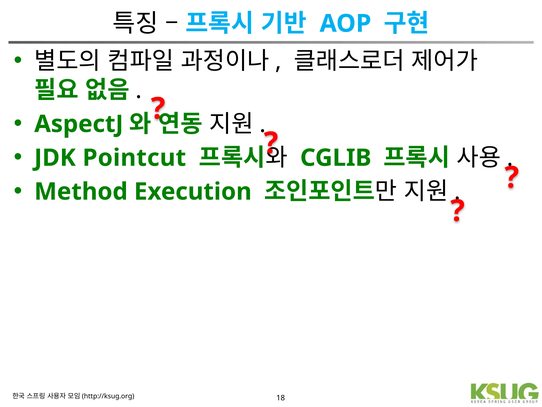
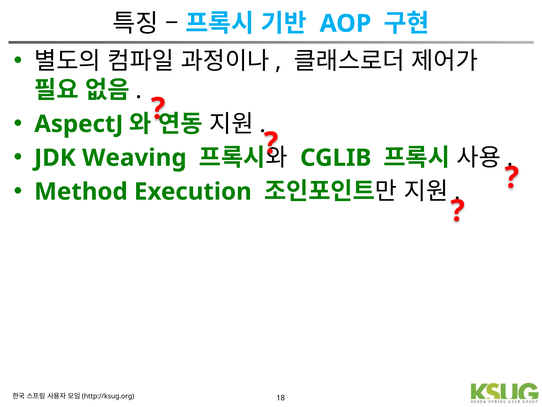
Pointcut: Pointcut -> Weaving
